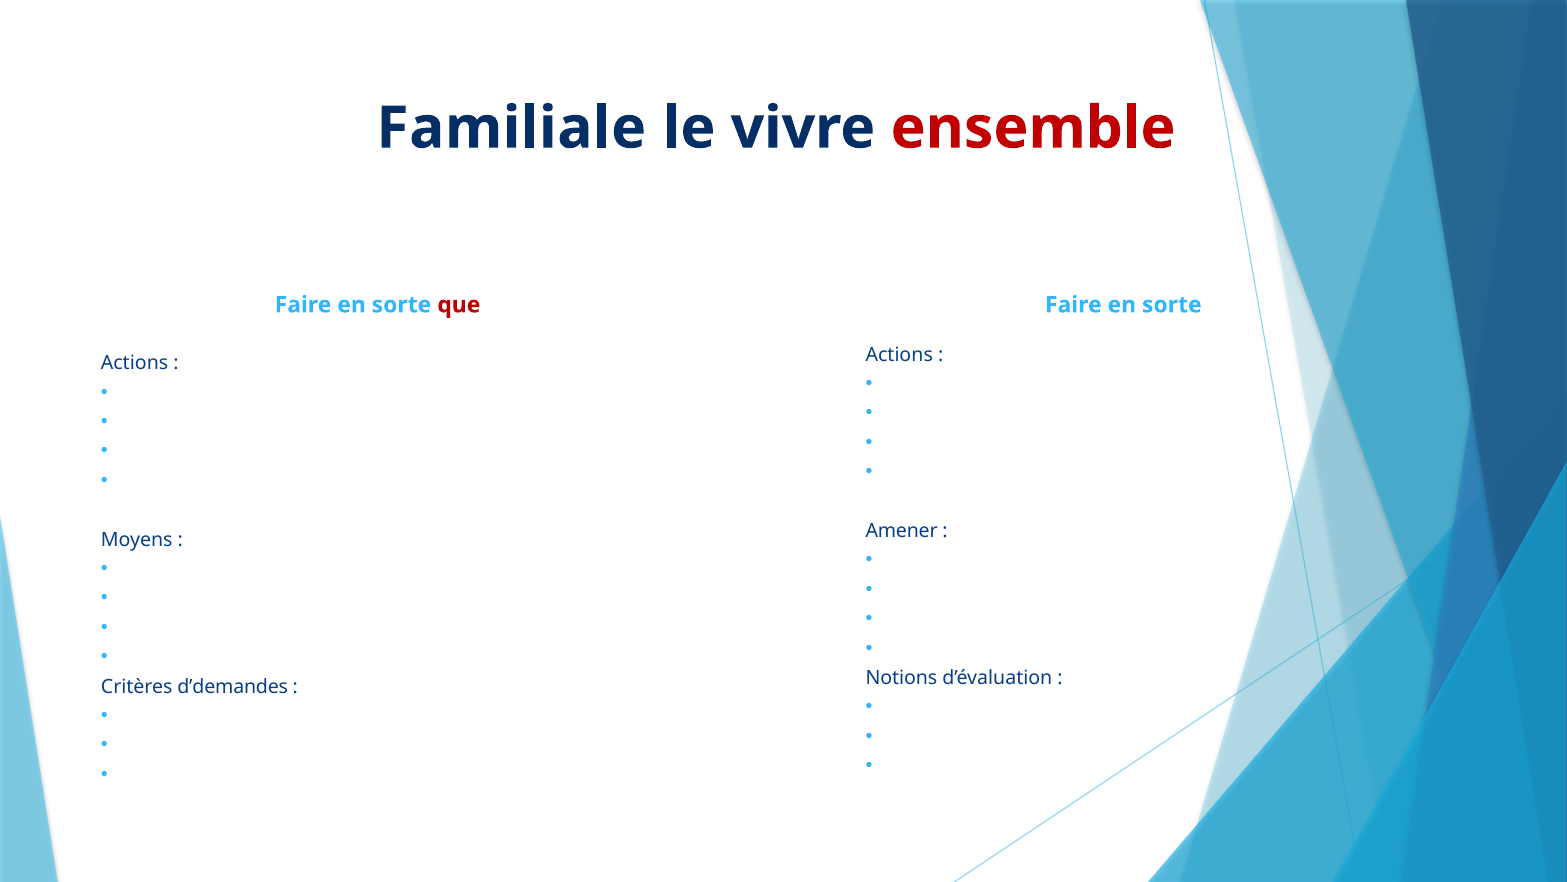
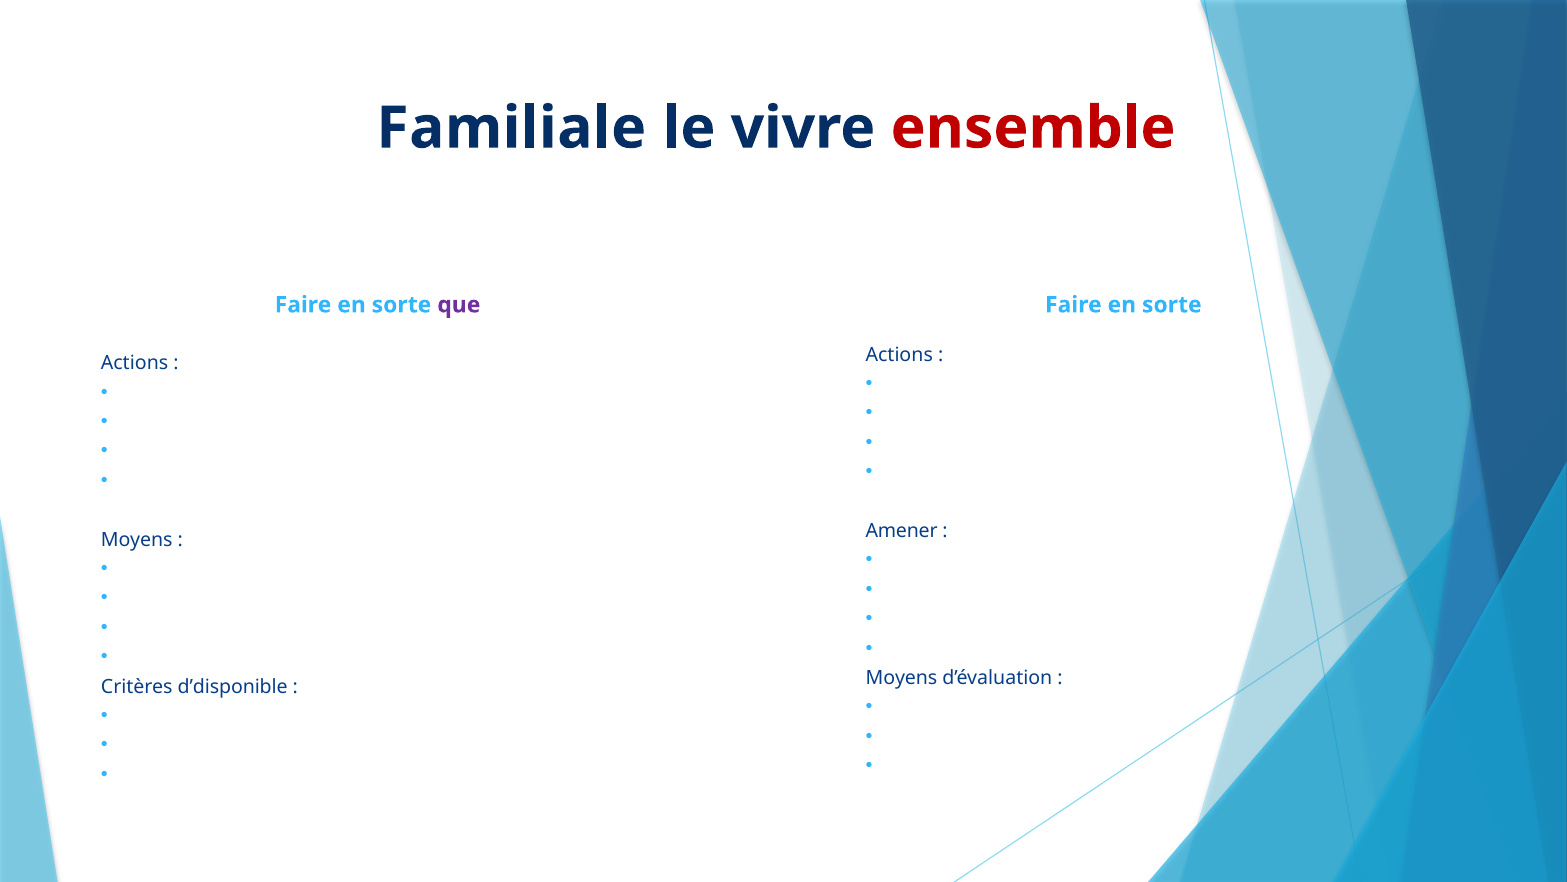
que colour: red -> purple
Notions at (901, 678): Notions -> Moyens
d’demandes: d’demandes -> d’disponible
